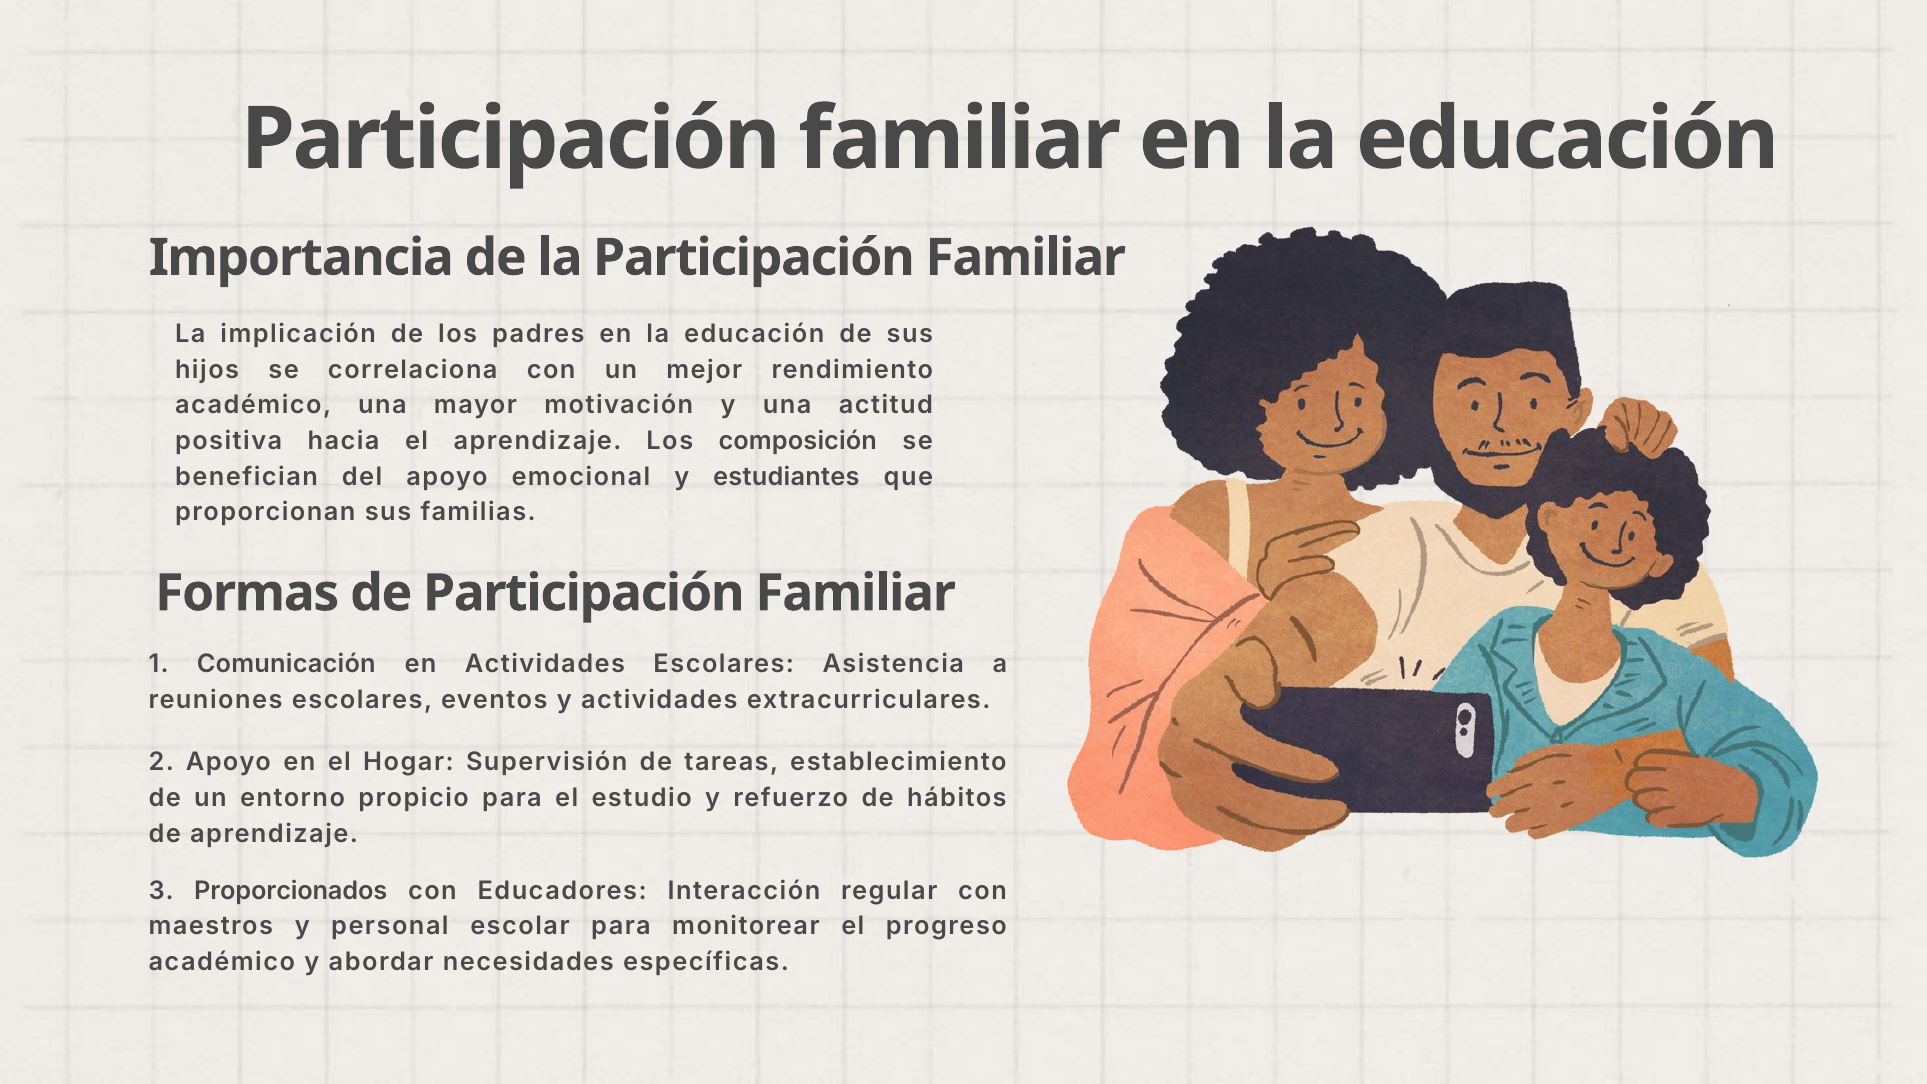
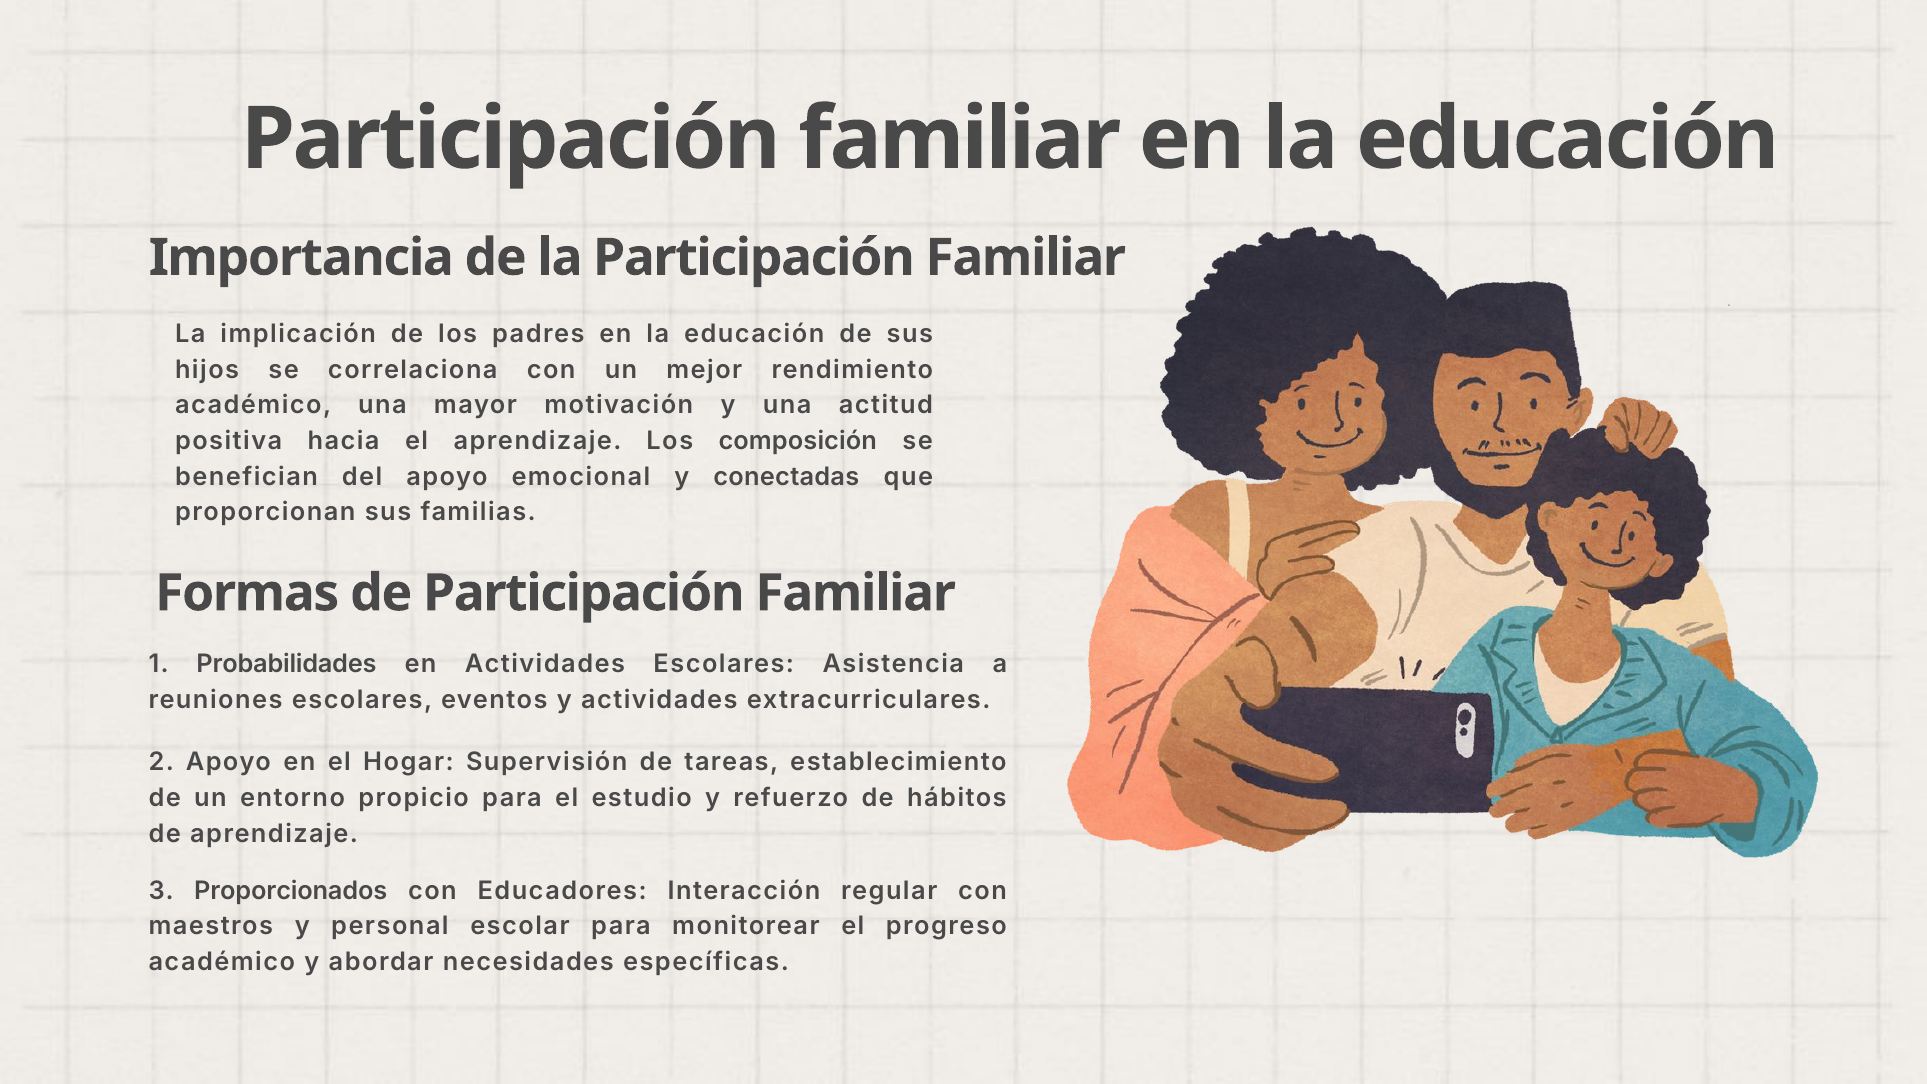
estudiantes: estudiantes -> conectadas
Comunicación: Comunicación -> Probabilidades
